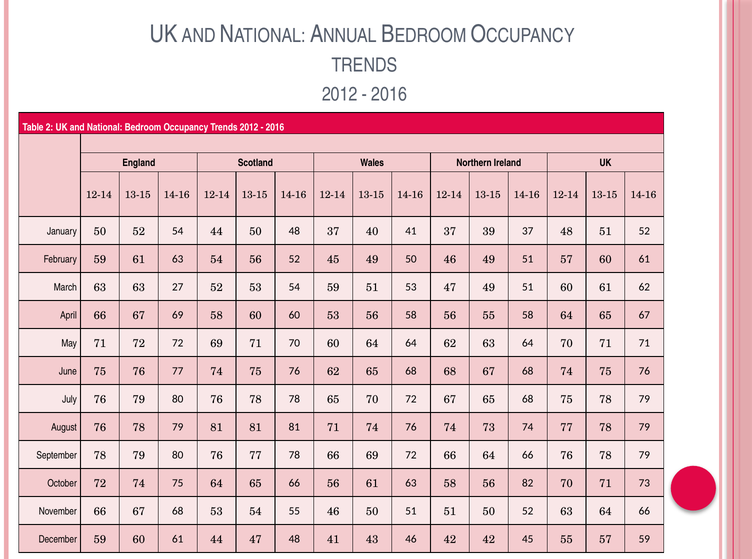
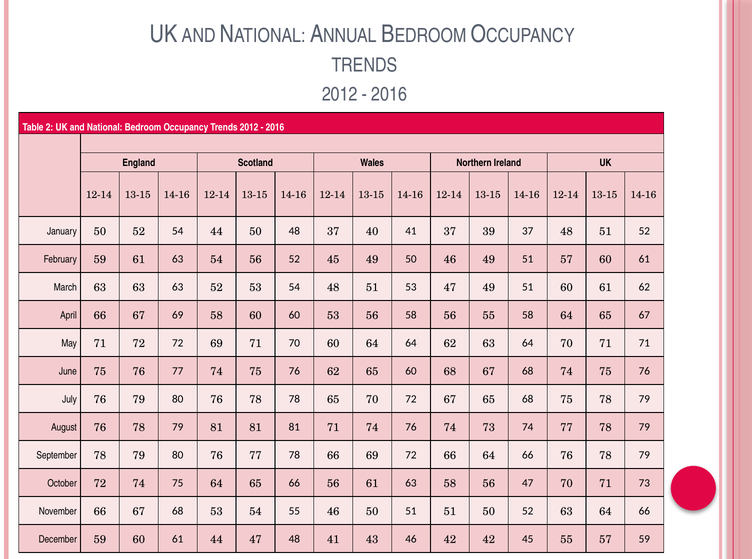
63 63 27: 27 -> 63
54 59: 59 -> 48
62 65 68: 68 -> 60
56 82: 82 -> 47
